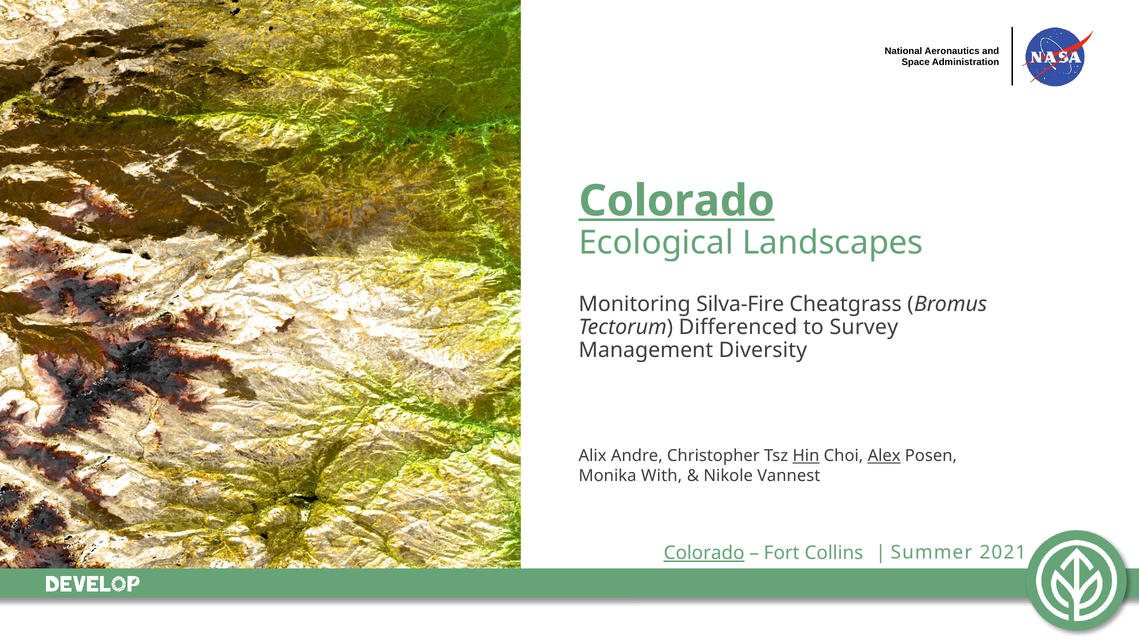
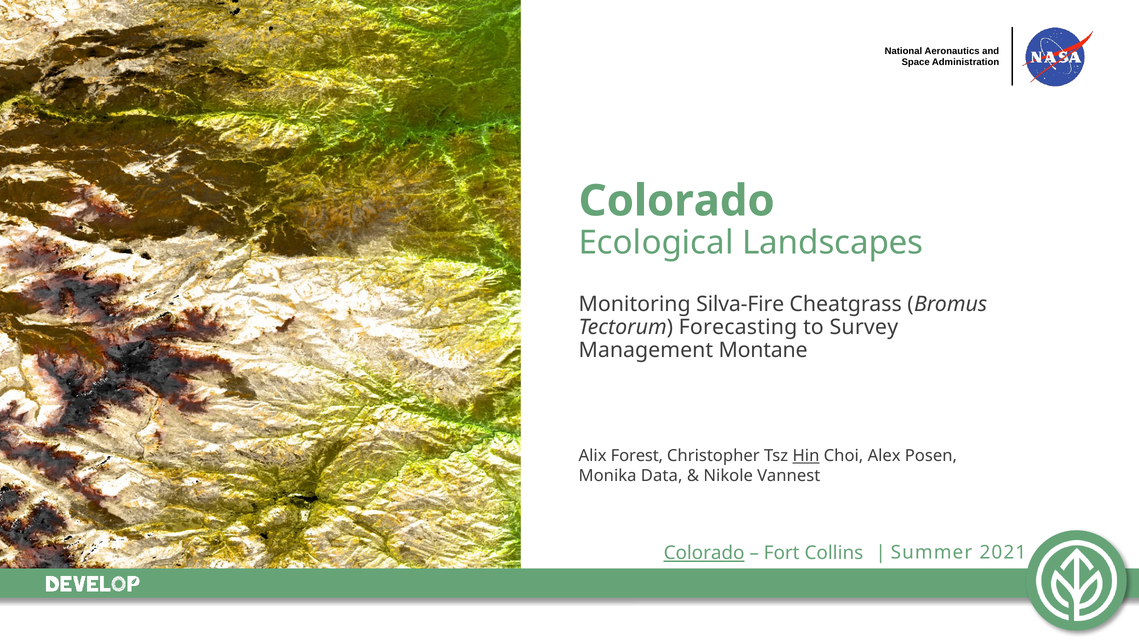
Colorado at (677, 201) underline: present -> none
Differenced: Differenced -> Forecasting
Diversity: Diversity -> Montane
Andre: Andre -> Forest
Alex underline: present -> none
With: With -> Data
